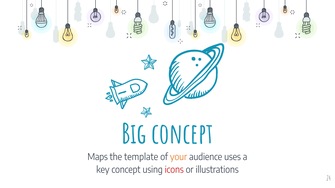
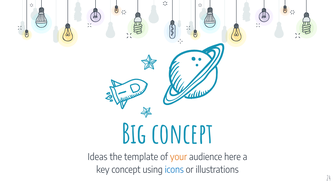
Maps: Maps -> Ideas
uses: uses -> here
icons colour: red -> blue
